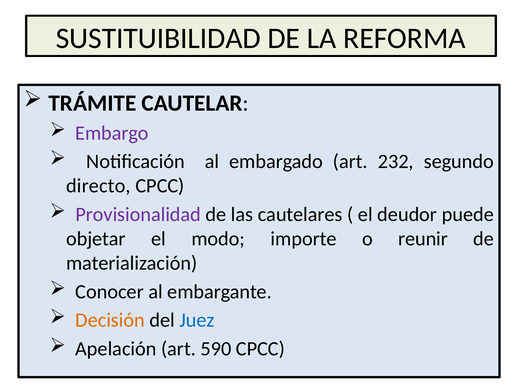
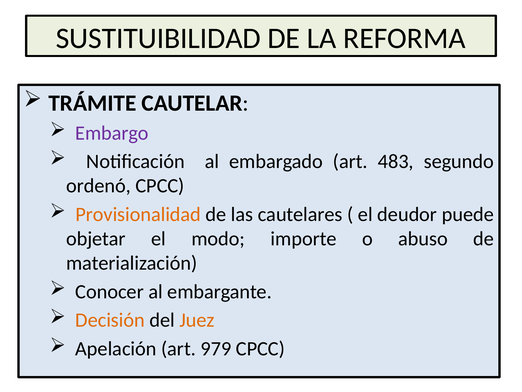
232: 232 -> 483
directo: directo -> ordenó
Provisionalidad colour: purple -> orange
reunir: reunir -> abuso
Juez colour: blue -> orange
590: 590 -> 979
